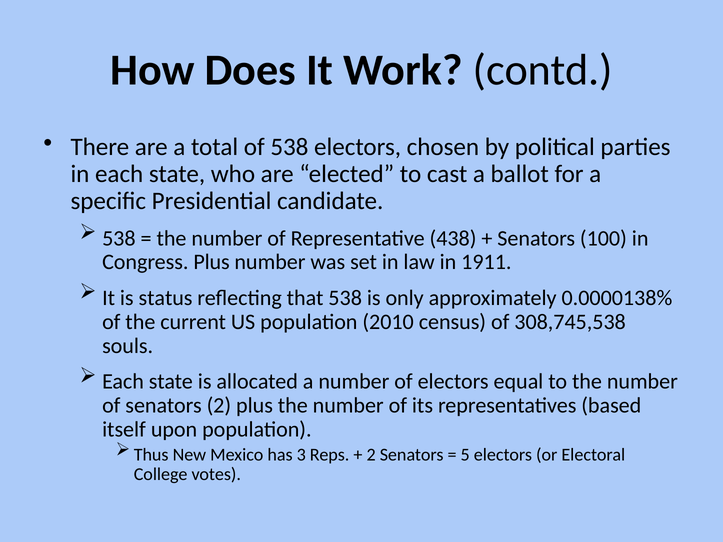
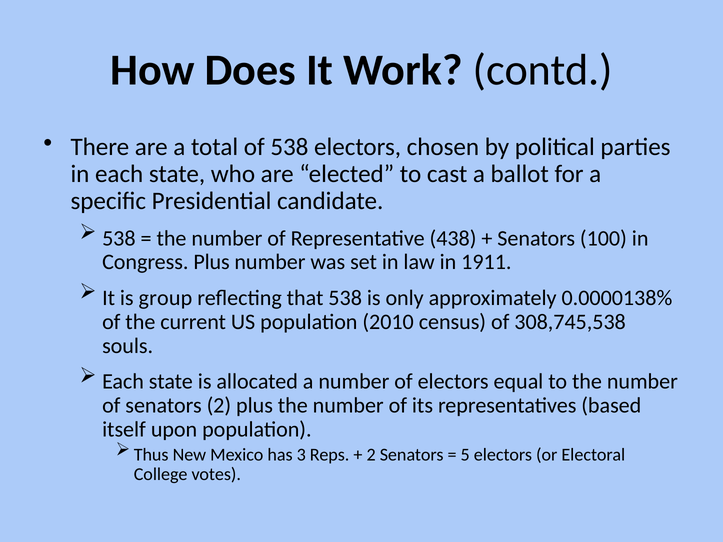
status: status -> group
